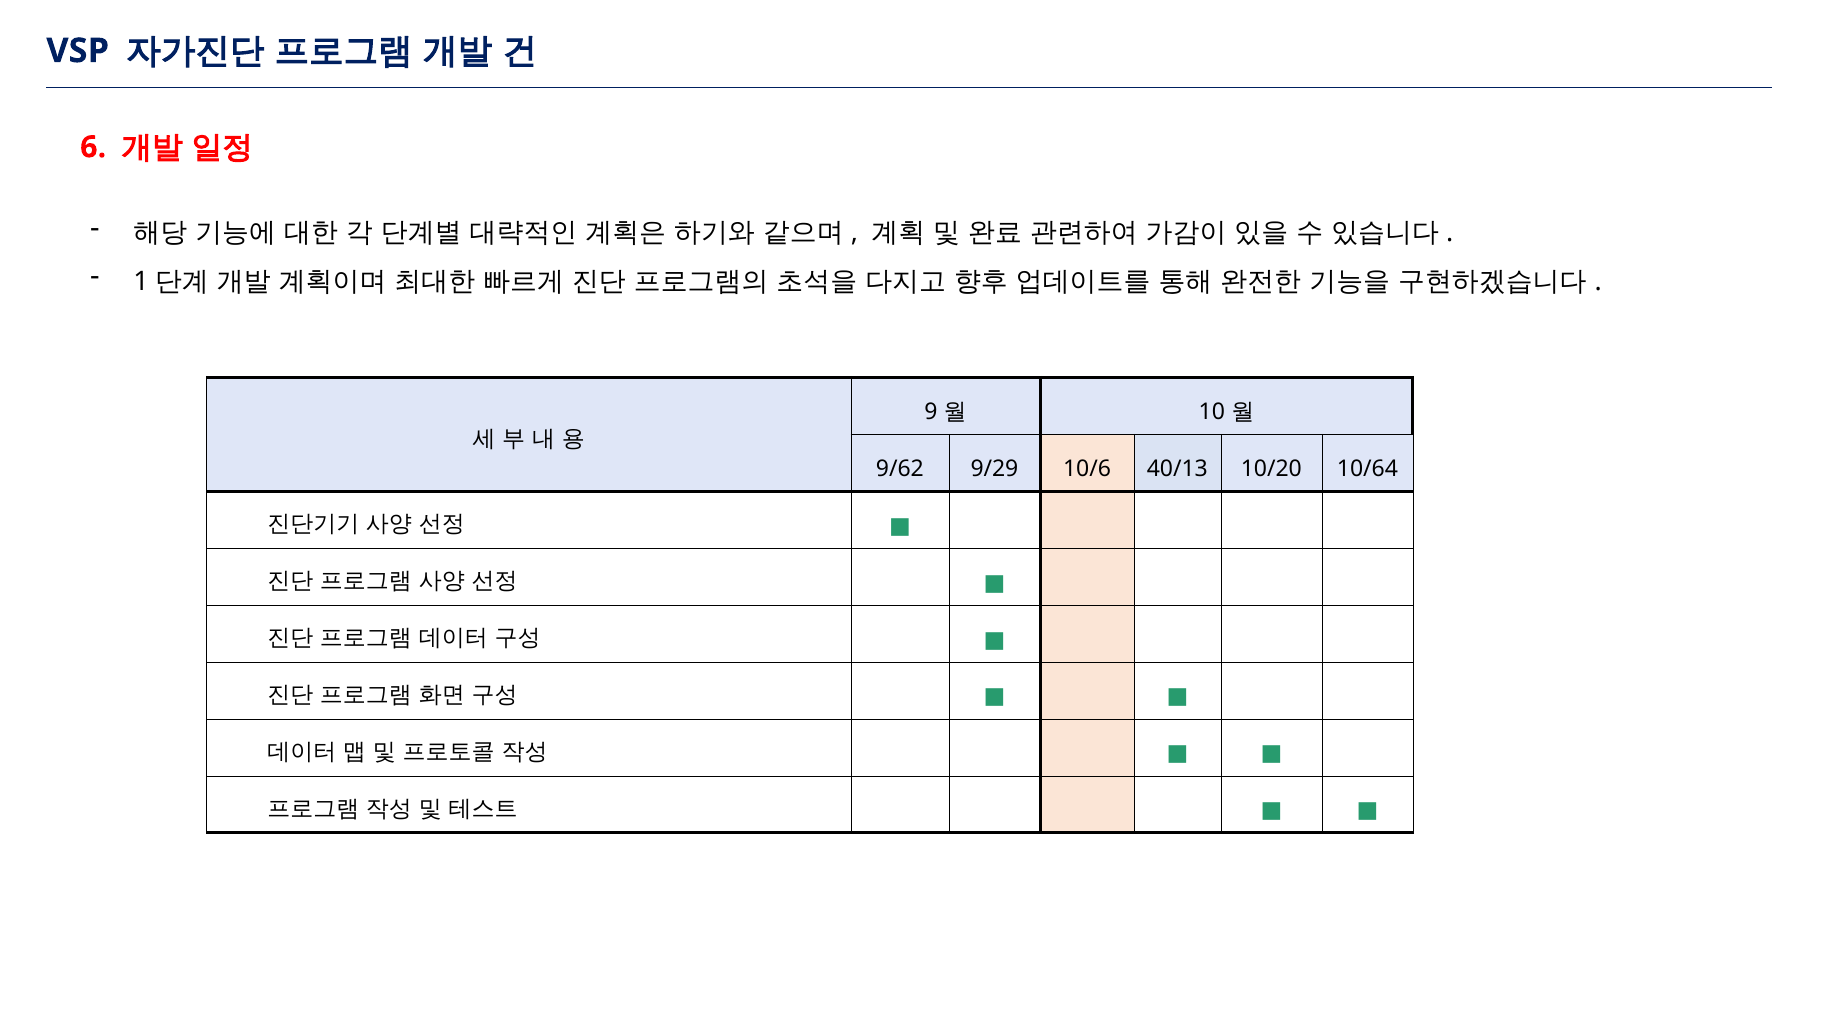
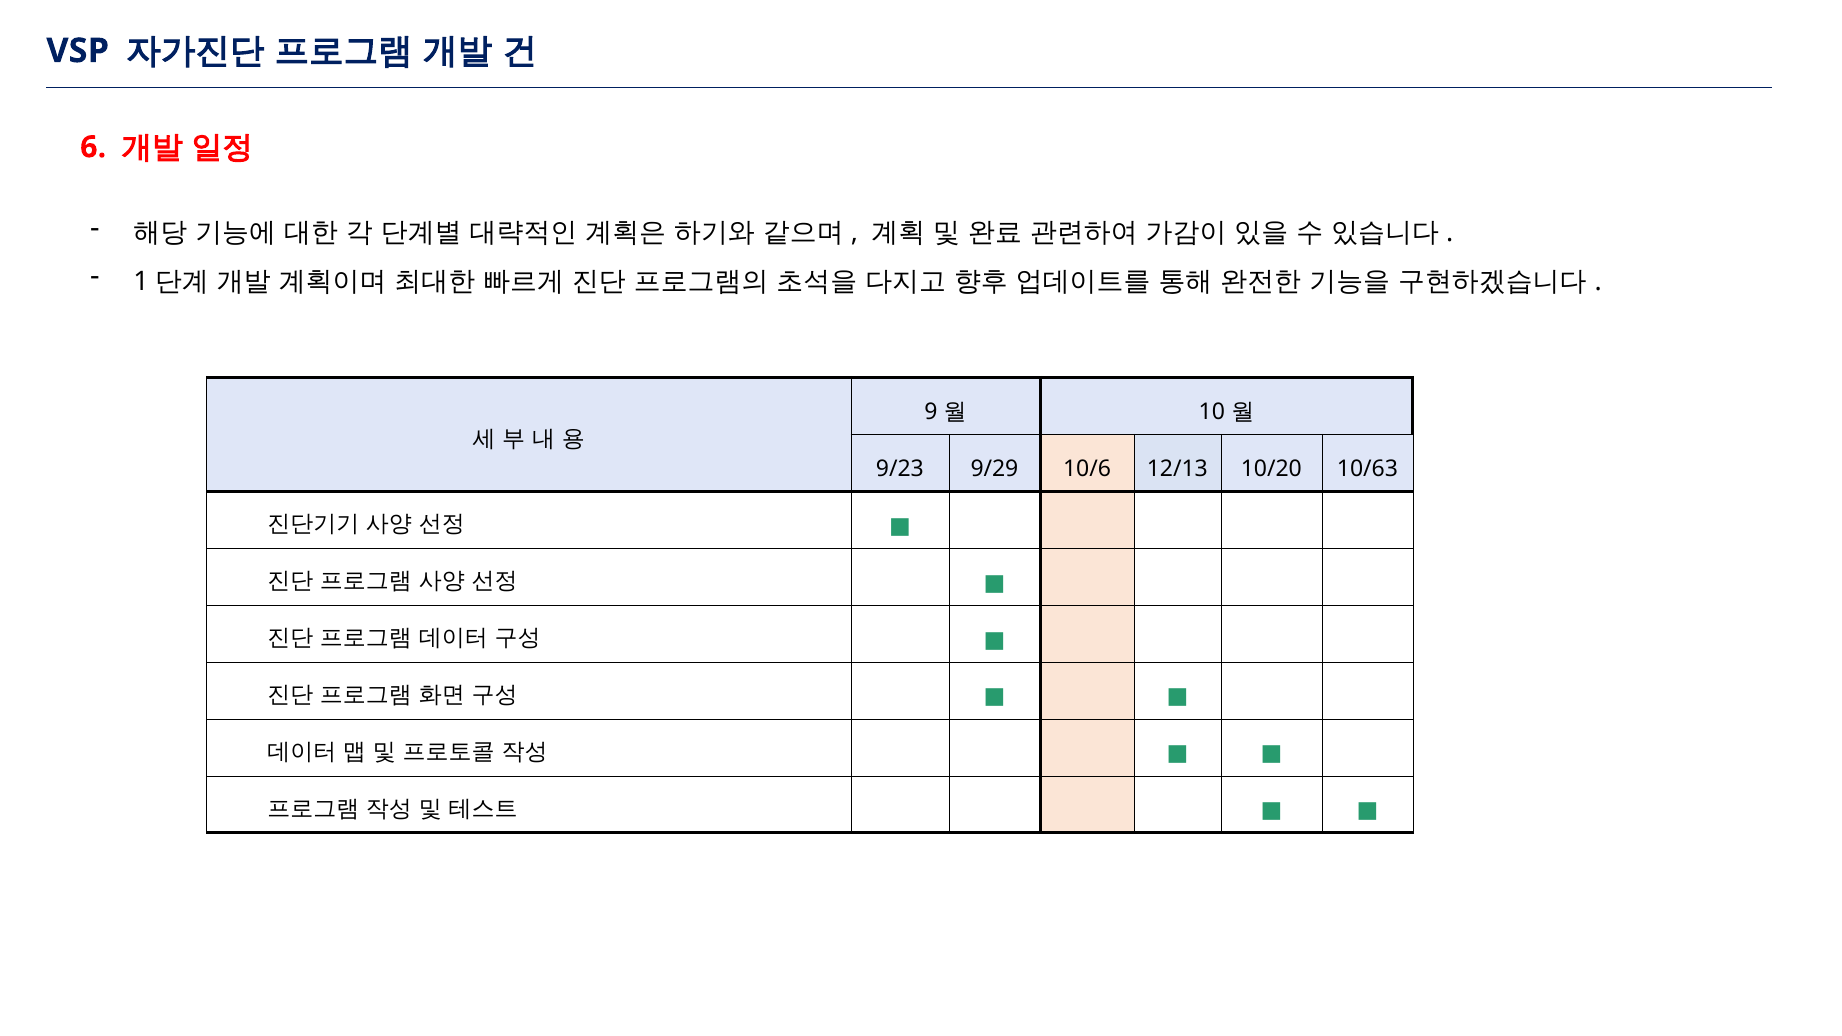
9/62: 9/62 -> 9/23
40/13: 40/13 -> 12/13
10/64: 10/64 -> 10/63
